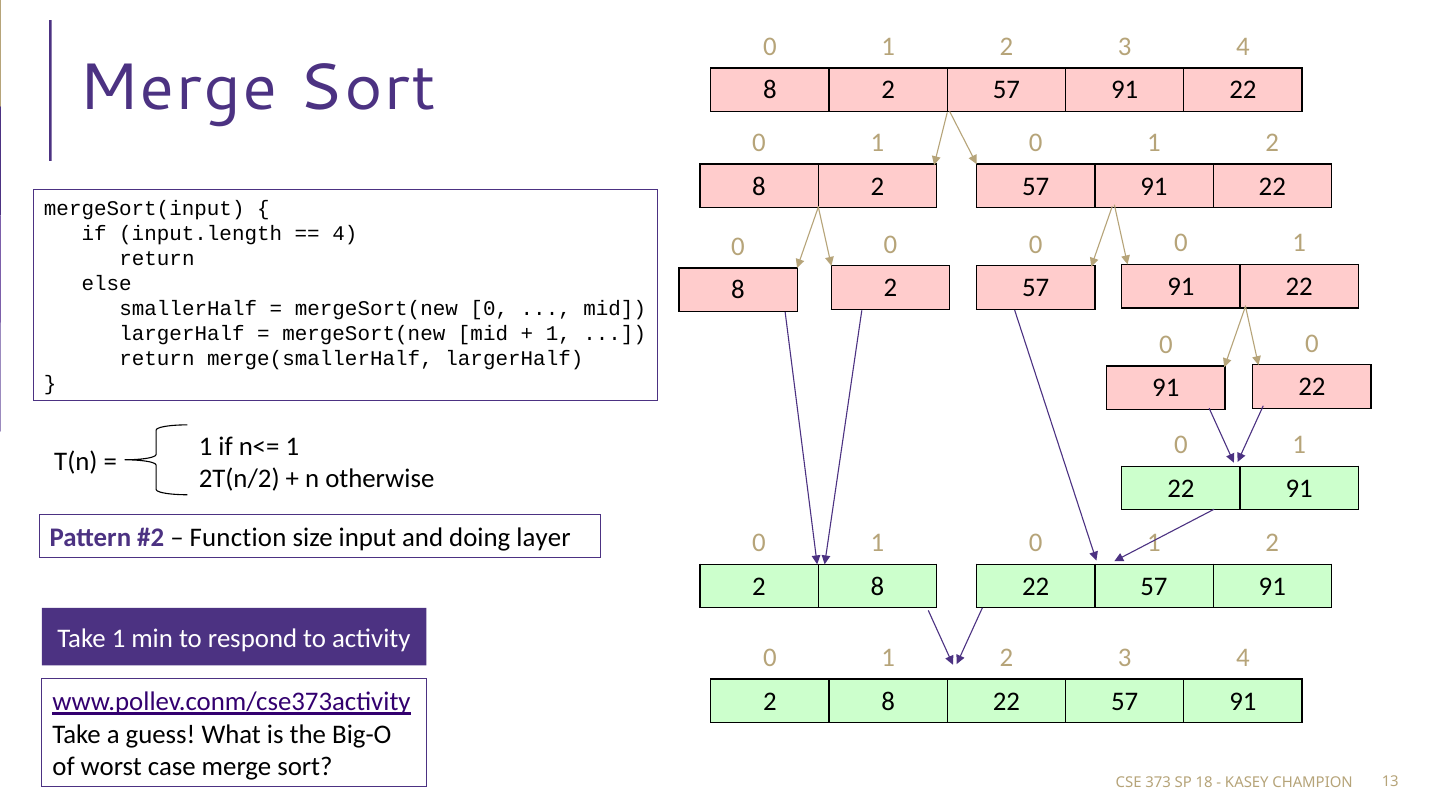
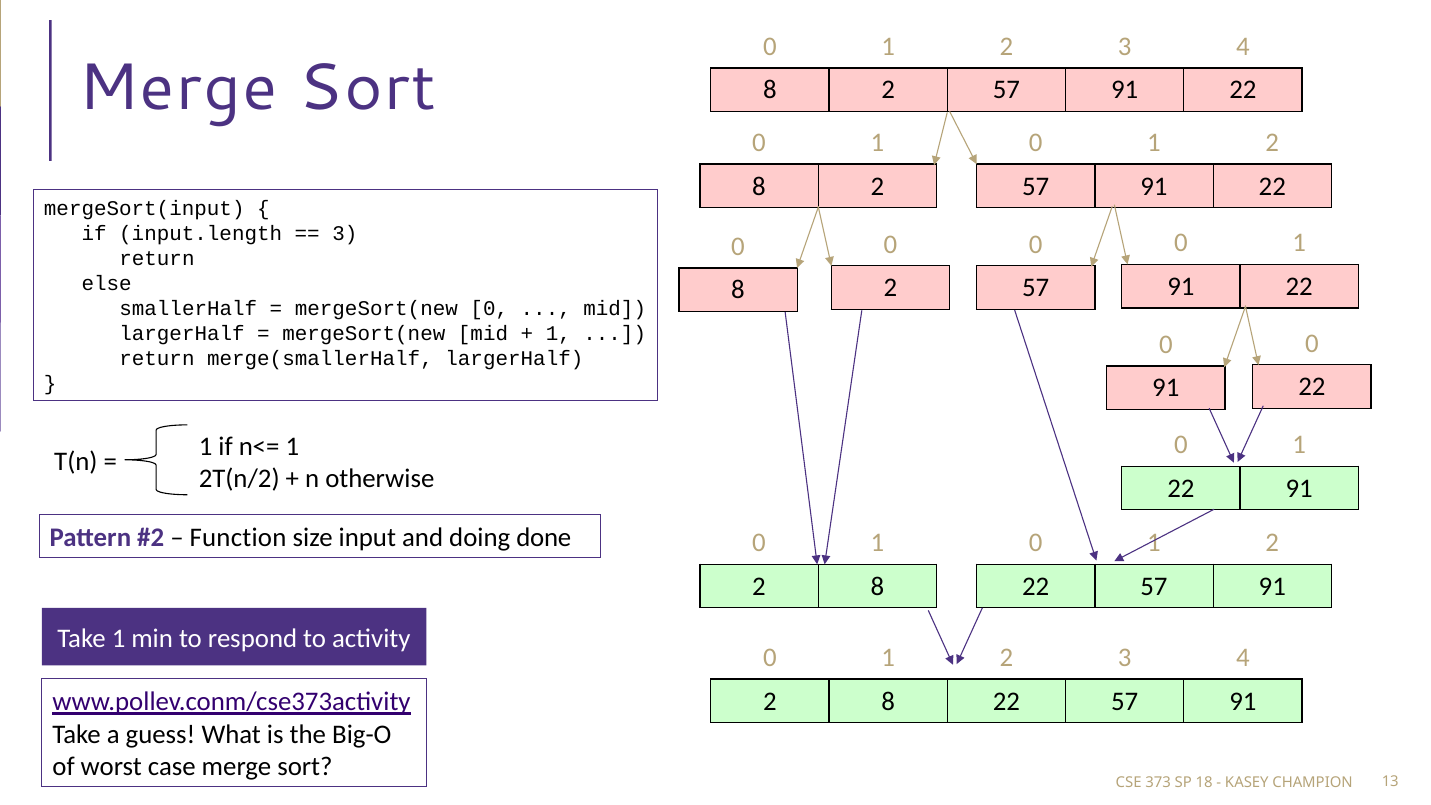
4 at (345, 234): 4 -> 3
layer: layer -> done
